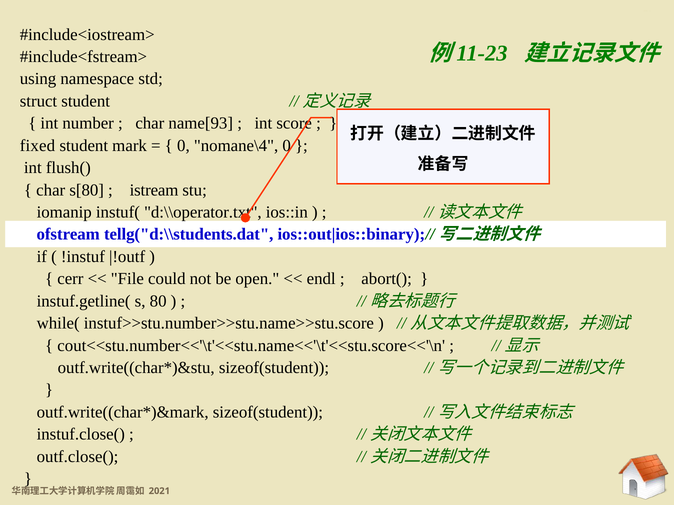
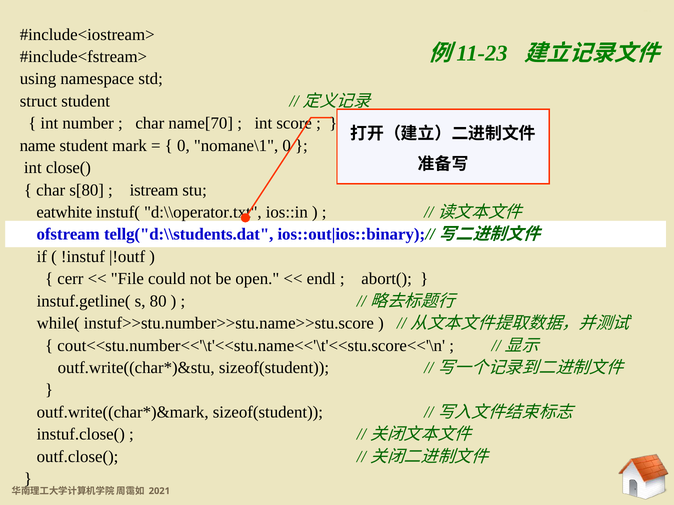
name[93: name[93 -> name[70
fixed: fixed -> name
nomane\4: nomane\4 -> nomane\1
flush(: flush( -> close(
iomanip: iomanip -> eatwhite
